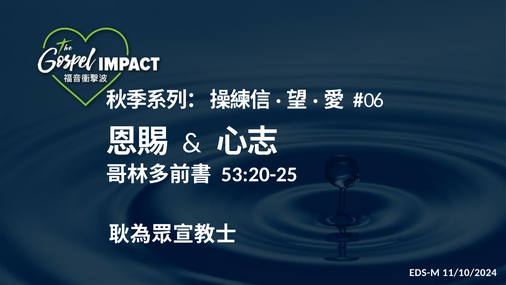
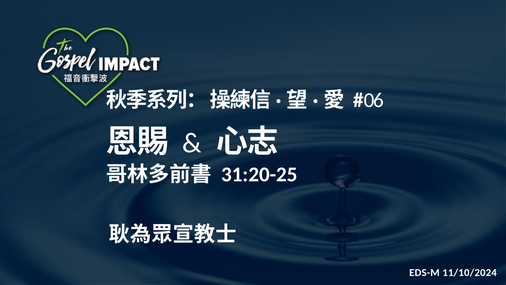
53:20-25: 53:20-25 -> 31:20-25
